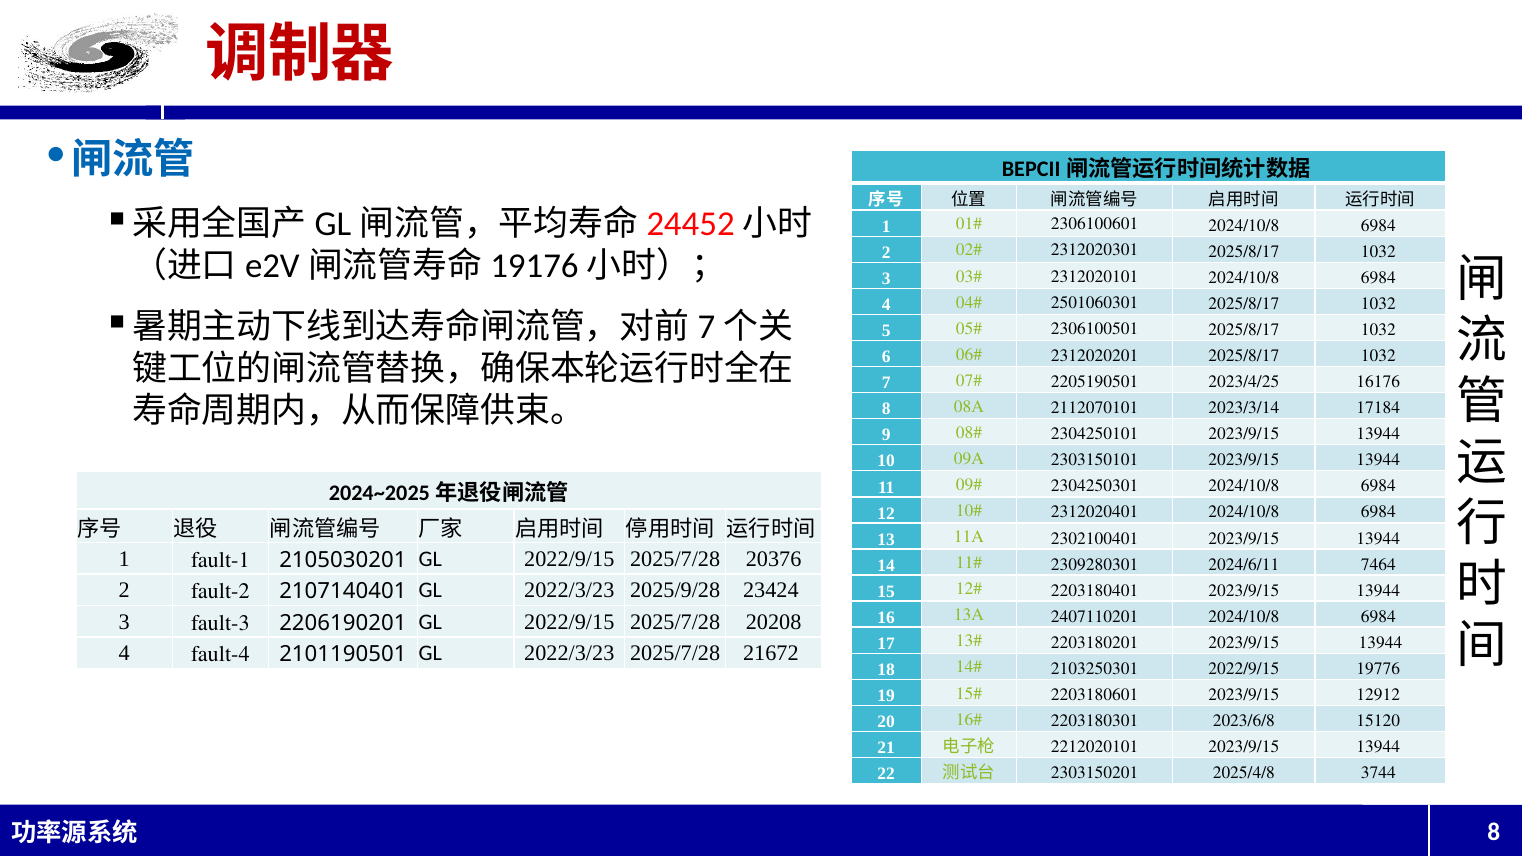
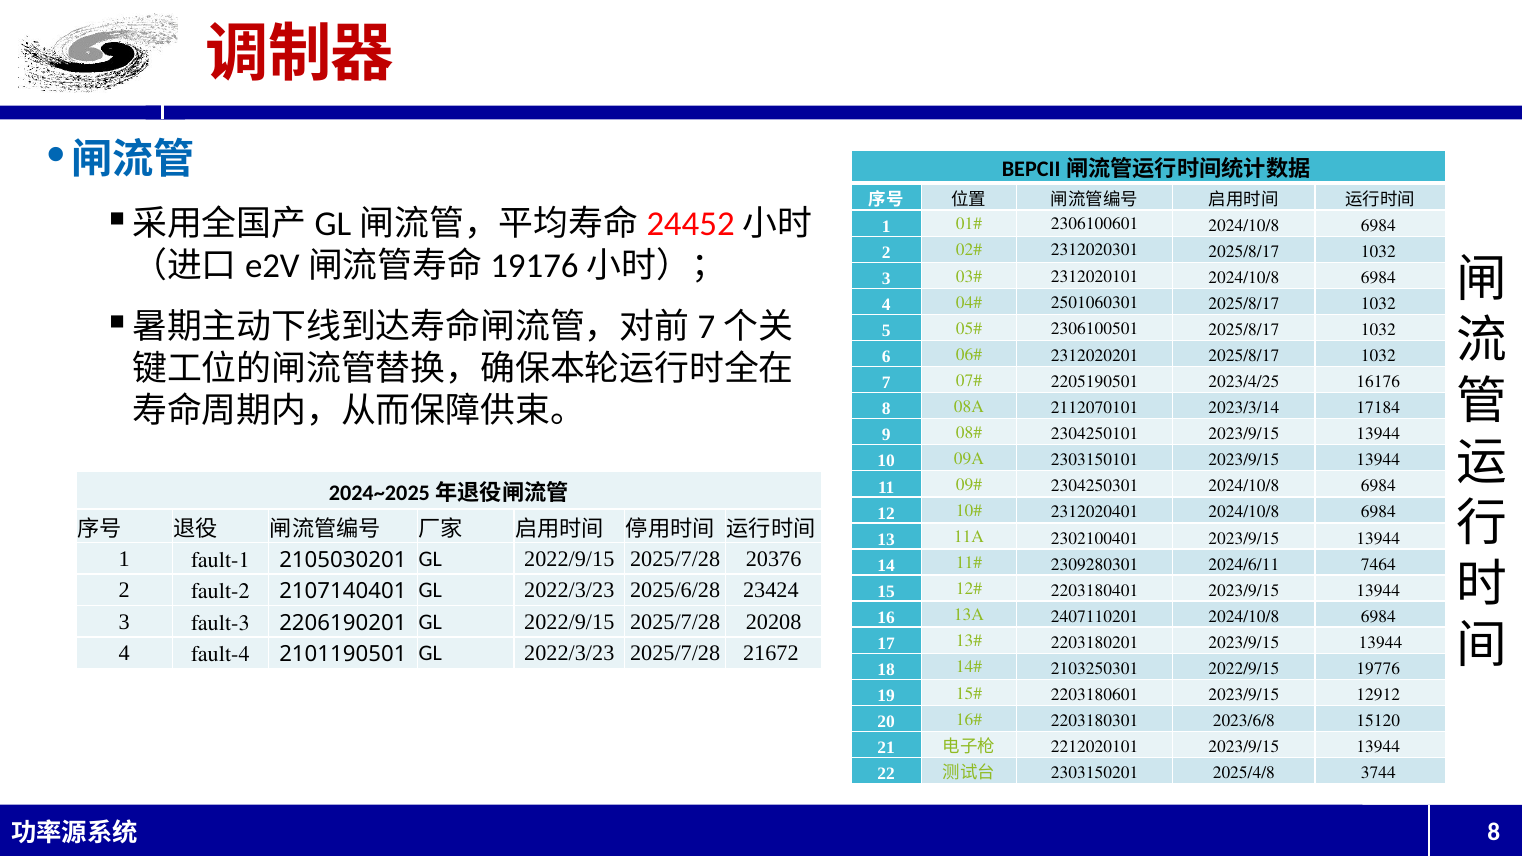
2025/9/28: 2025/9/28 -> 2025/6/28
